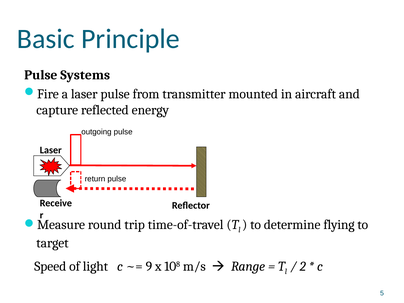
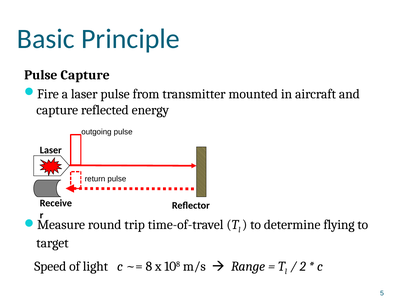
Pulse Systems: Systems -> Capture
9: 9 -> 8
